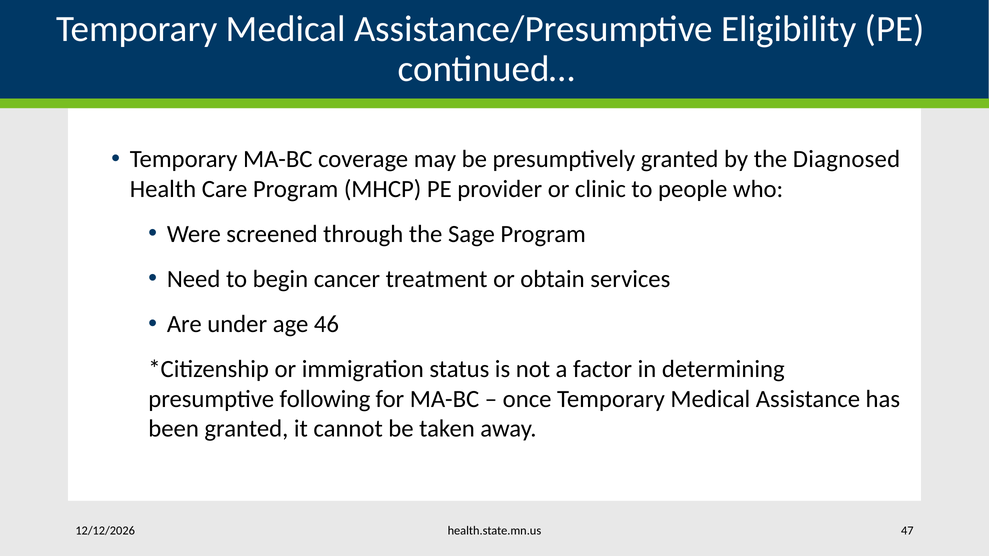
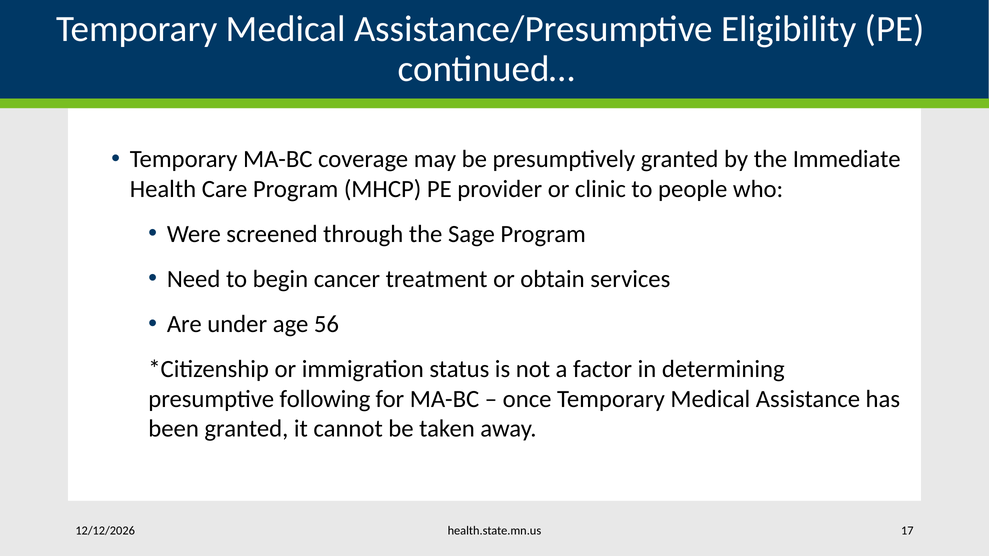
Diagnosed: Diagnosed -> Immediate
46: 46 -> 56
47: 47 -> 17
